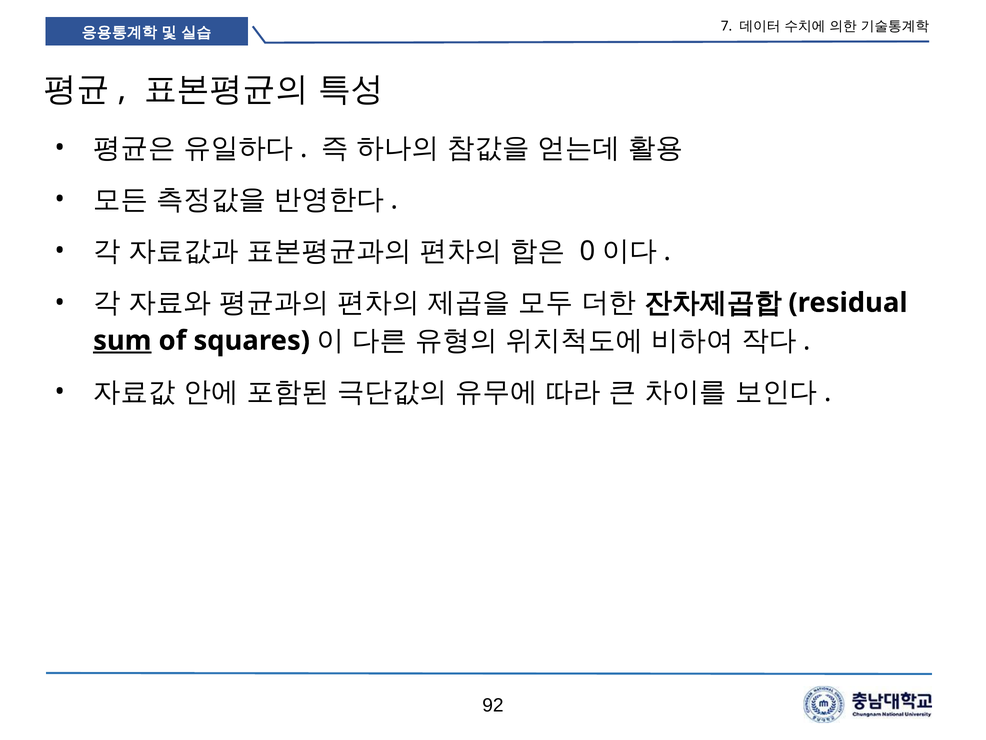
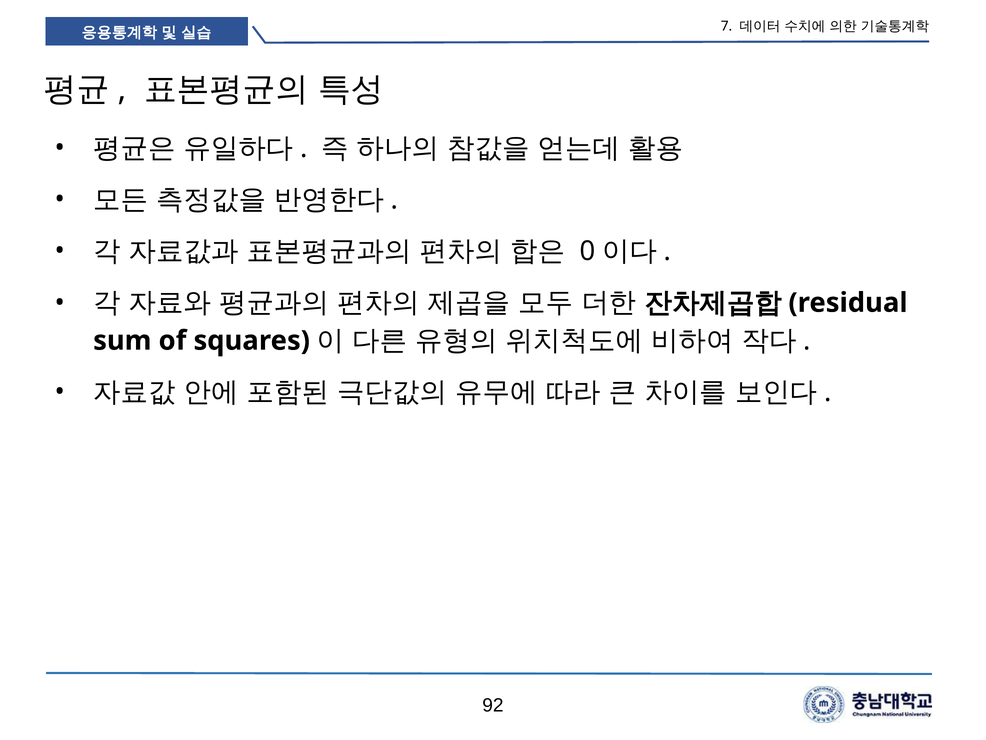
sum underline: present -> none
